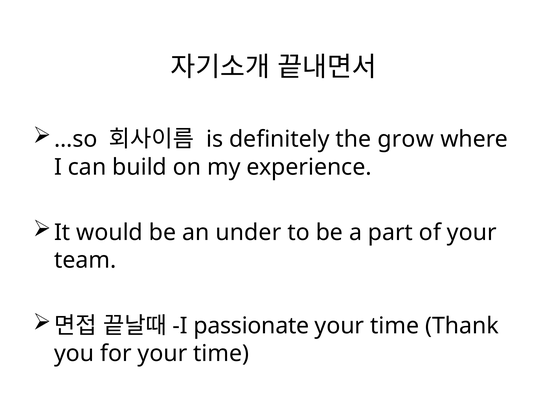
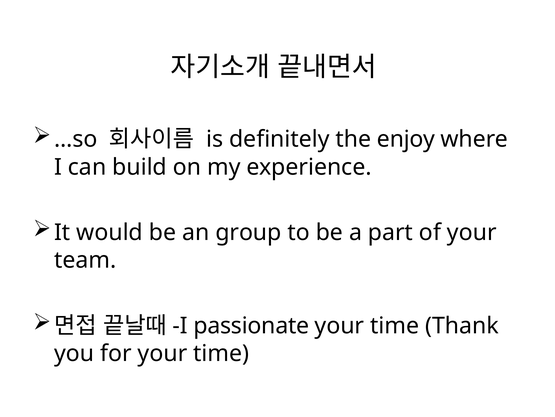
grow: grow -> enjoy
under: under -> group
